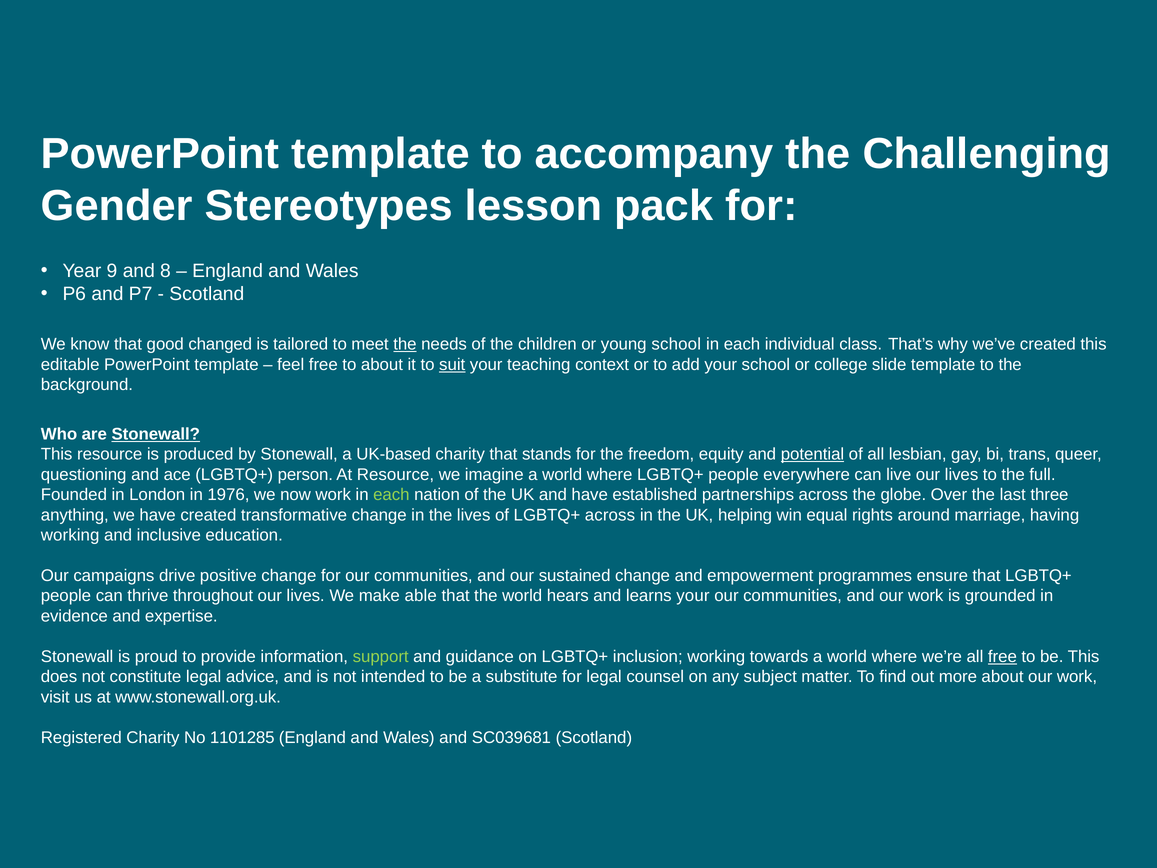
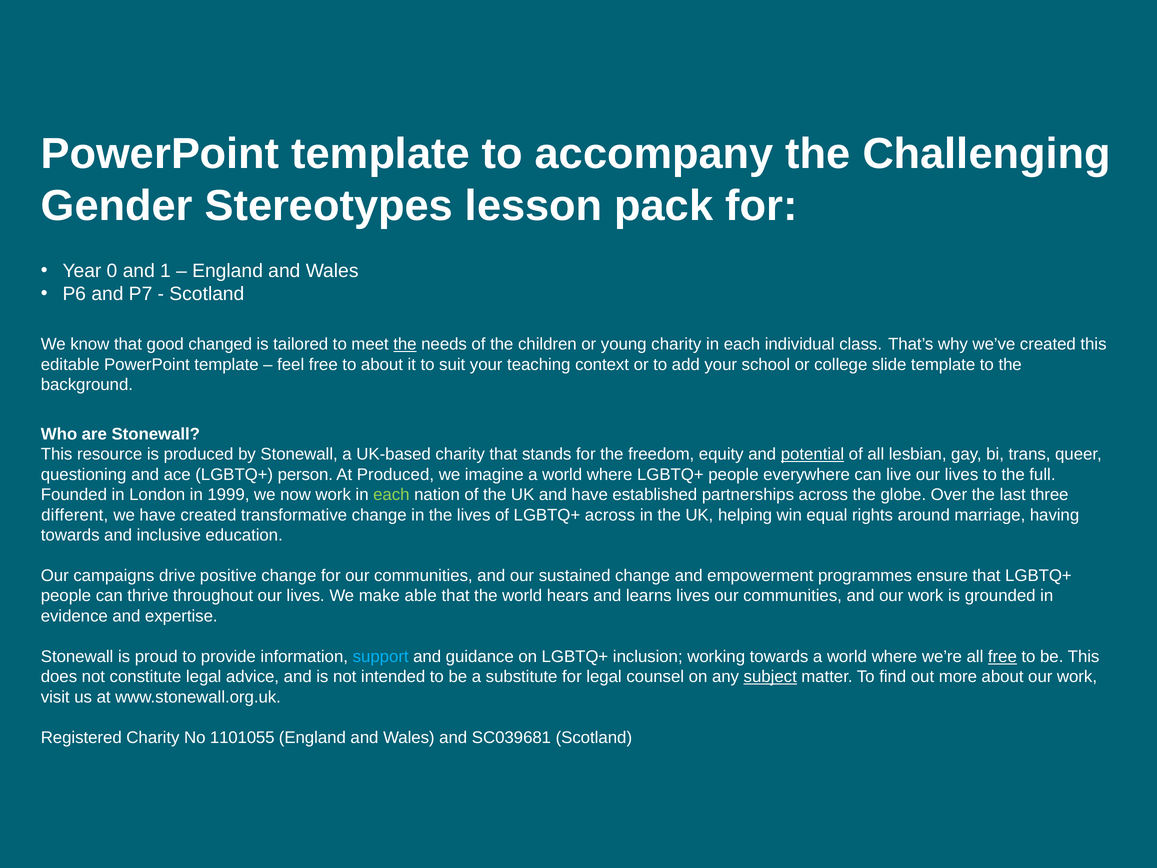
9: 9 -> 0
8: 8 -> 1
young school: school -> charity
suit underline: present -> none
Stonewall at (156, 434) underline: present -> none
At Resource: Resource -> Produced
1976: 1976 -> 1999
anything: anything -> different
working at (70, 535): working -> towards
learns your: your -> lives
support colour: light green -> light blue
subject underline: none -> present
1101285: 1101285 -> 1101055
